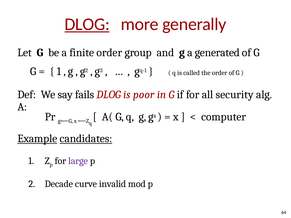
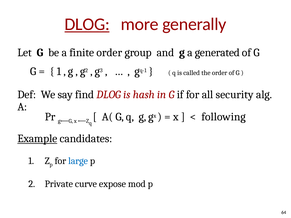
fails: fails -> find
poor: poor -> hash
computer: computer -> following
candidates underline: present -> none
large colour: purple -> blue
Decade: Decade -> Private
invalid: invalid -> expose
